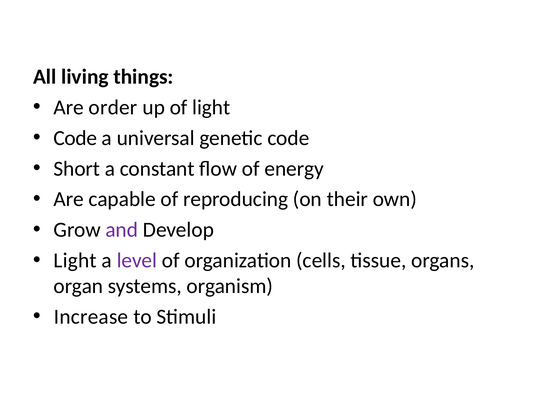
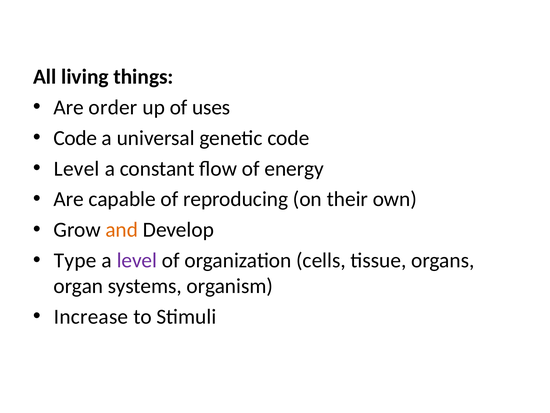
of light: light -> uses
Short at (77, 168): Short -> Level
and colour: purple -> orange
Light at (75, 260): Light -> Type
